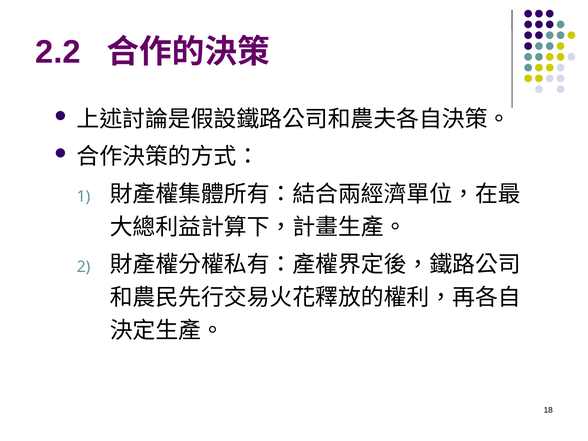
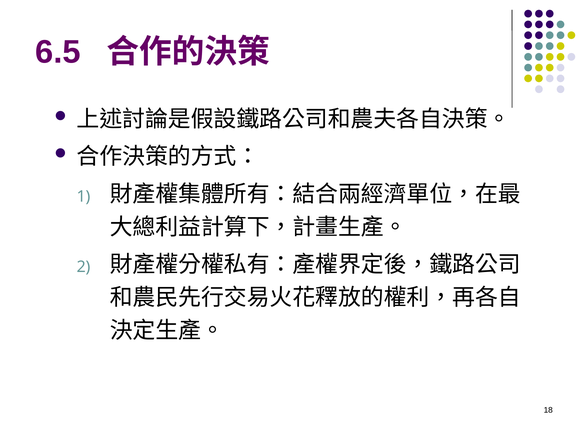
2.2: 2.2 -> 6.5
